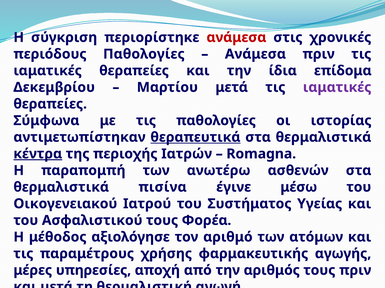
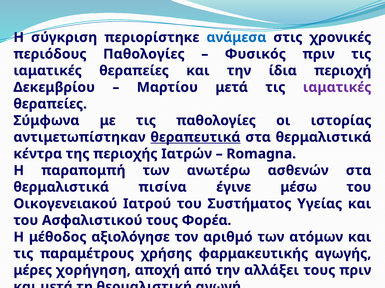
ανάμεσα at (236, 37) colour: red -> blue
Ανάμεσα at (255, 54): Ανάμεσα -> Φυσικός
επίδομα: επίδομα -> περιοχή
κέντρα underline: present -> none
υπηρεσίες: υπηρεσίες -> χορήγηση
αριθμός: αριθμός -> αλλάξει
